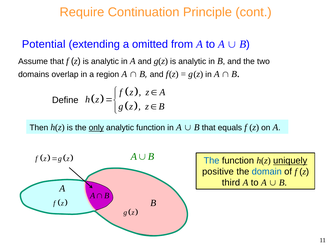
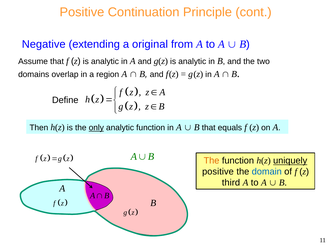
Require at (82, 12): Require -> Positive
Potential: Potential -> Negative
omitted: omitted -> original
The at (212, 161) colour: blue -> orange
